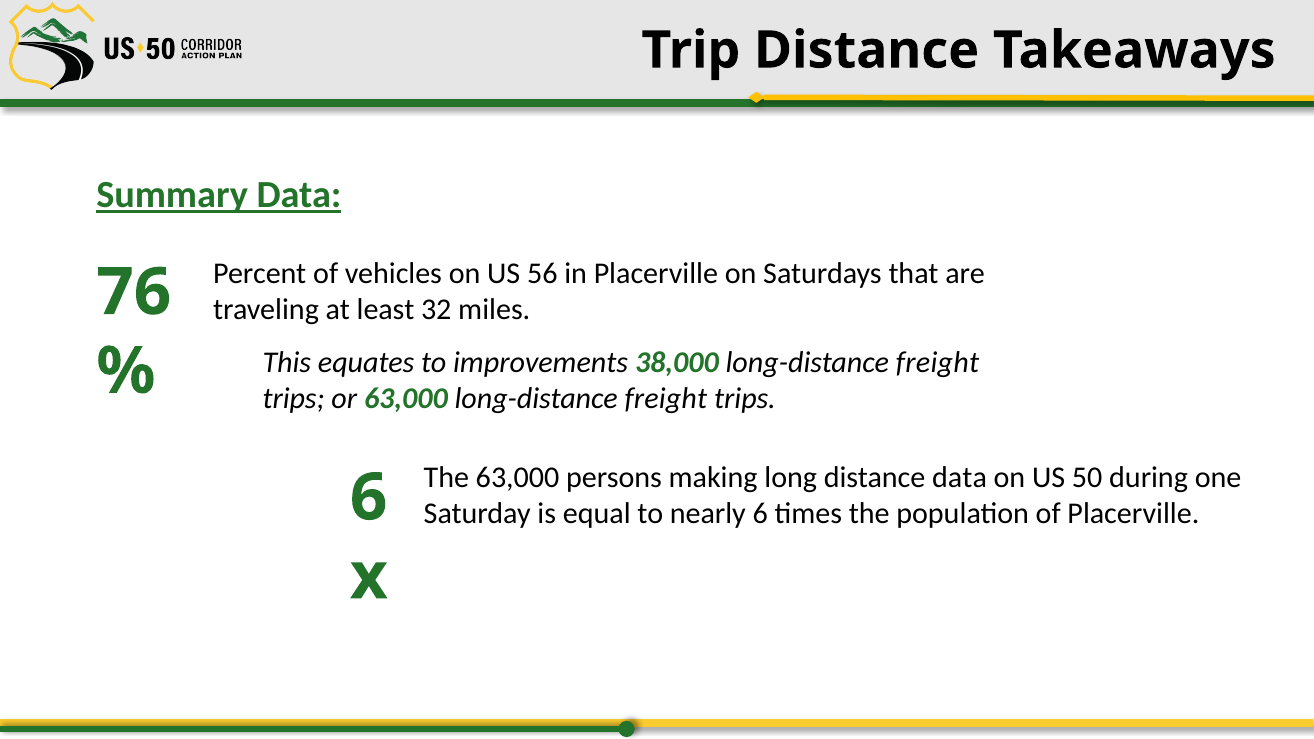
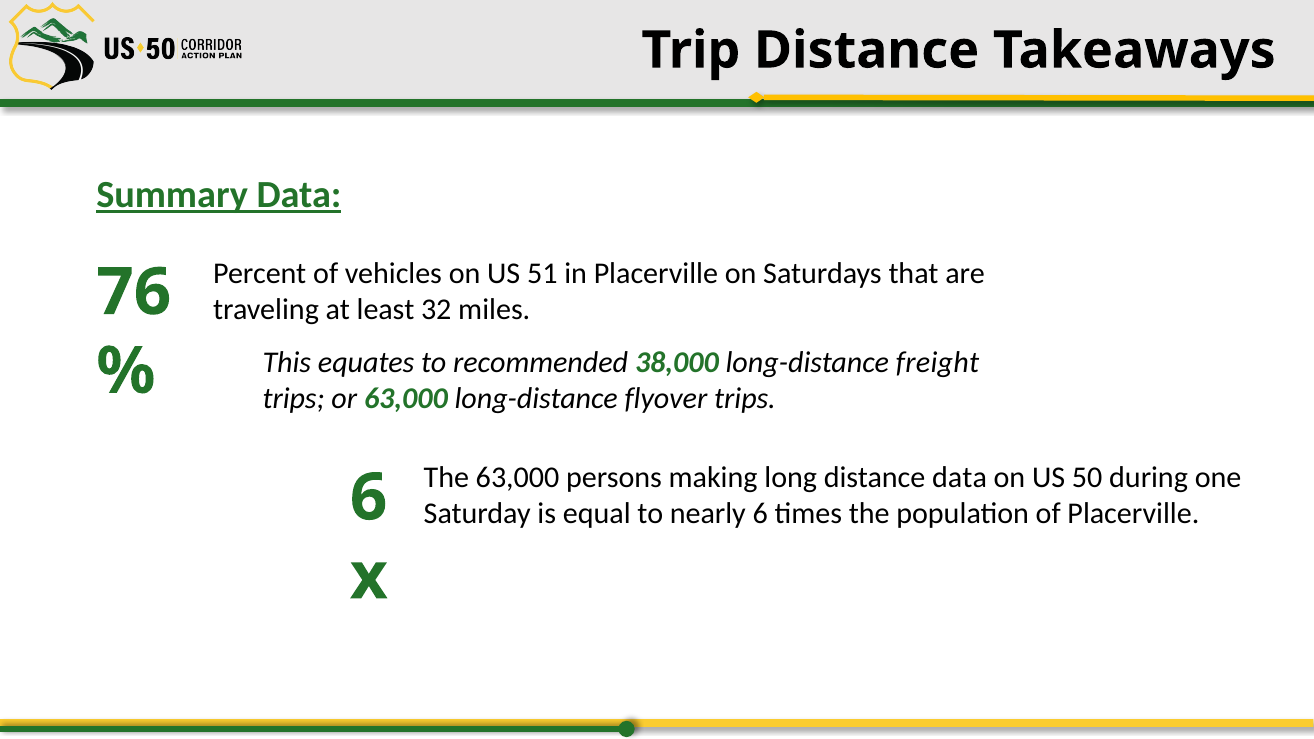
56: 56 -> 51
improvements: improvements -> recommended
63,000 long-distance freight: freight -> flyover
